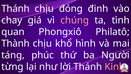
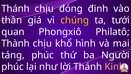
chay: chay -> thần
chúng colour: pink -> yellow
tình: tình -> tưới
từng at (12, 66): từng -> phúc
